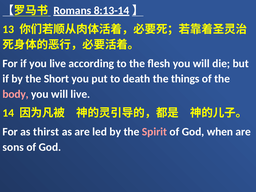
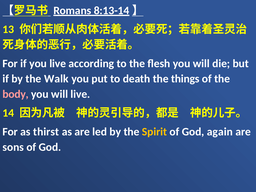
Short: Short -> Walk
Spirit colour: pink -> yellow
when: when -> again
